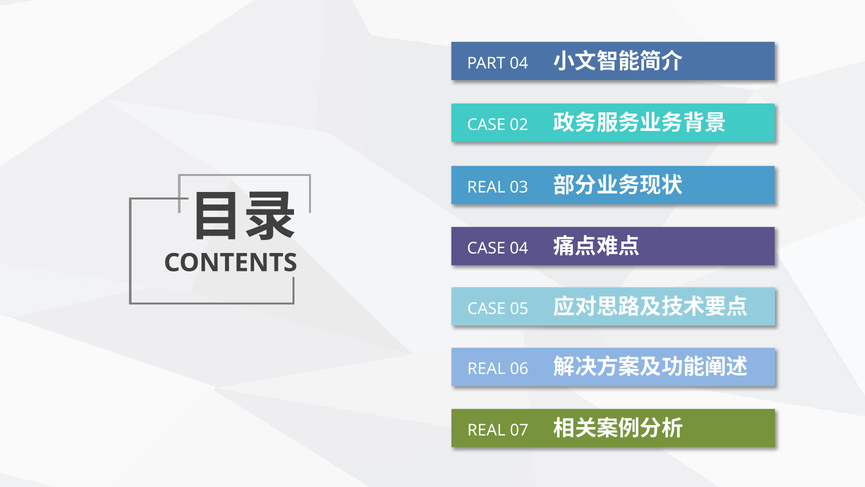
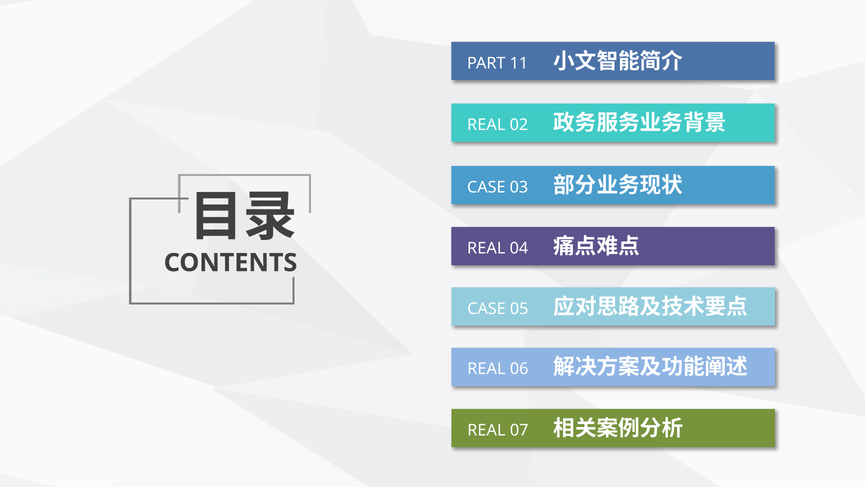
PART 04: 04 -> 11
CASE at (486, 125): CASE -> REAL
REAL at (486, 187): REAL -> CASE
CASE at (486, 248): CASE -> REAL
